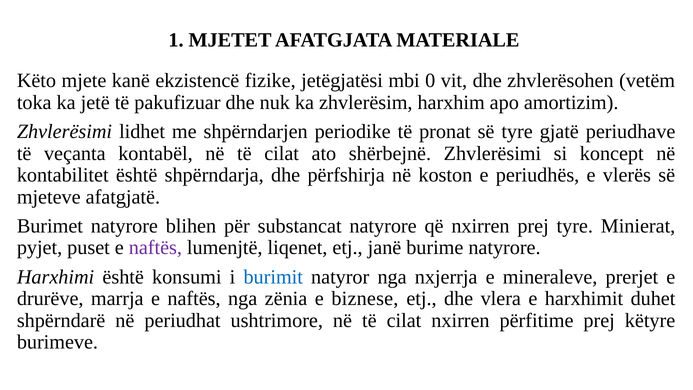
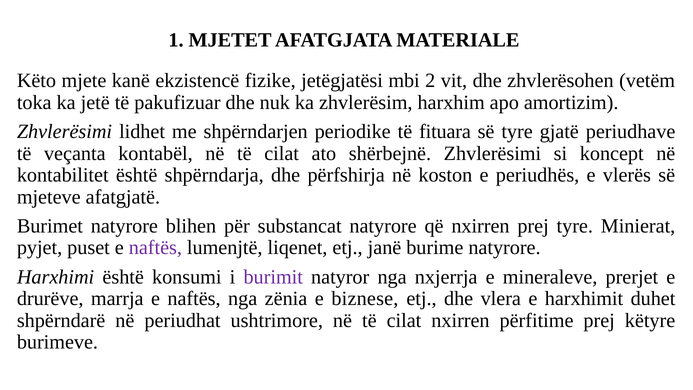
0: 0 -> 2
pronat: pronat -> fituara
burimit colour: blue -> purple
